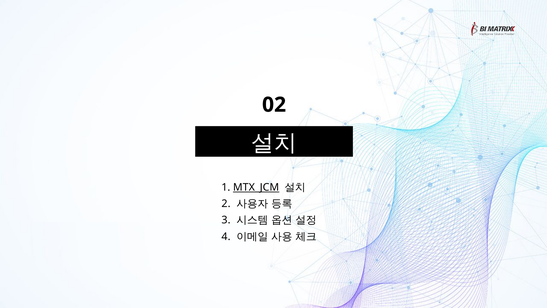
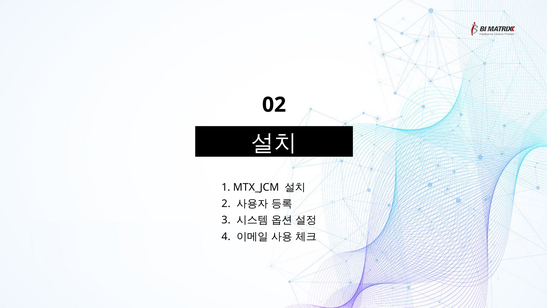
MTX_JCM underline: present -> none
